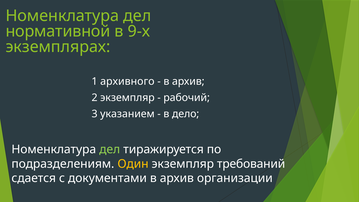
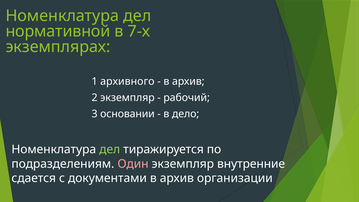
9-х: 9-х -> 7-х
указанием: указанием -> основании
Один colour: yellow -> pink
требований: требований -> внутренние
